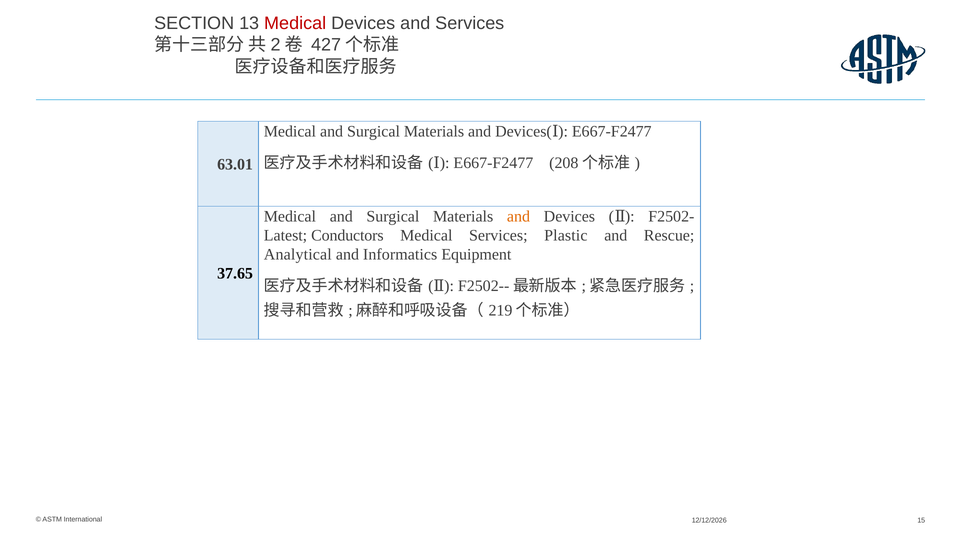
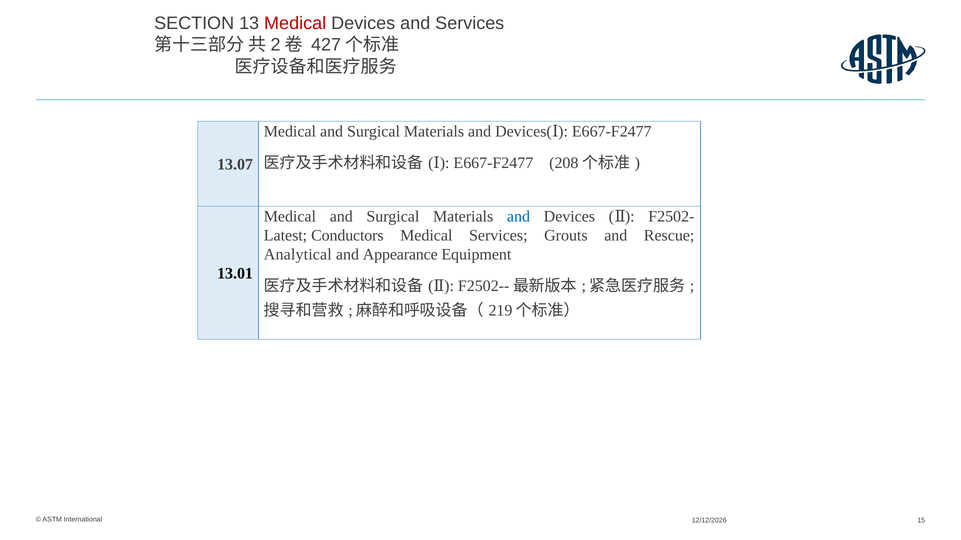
63.01: 63.01 -> 13.07
and at (518, 217) colour: orange -> blue
Plastic: Plastic -> Grouts
Informatics: Informatics -> Appearance
37.65: 37.65 -> 13.01
